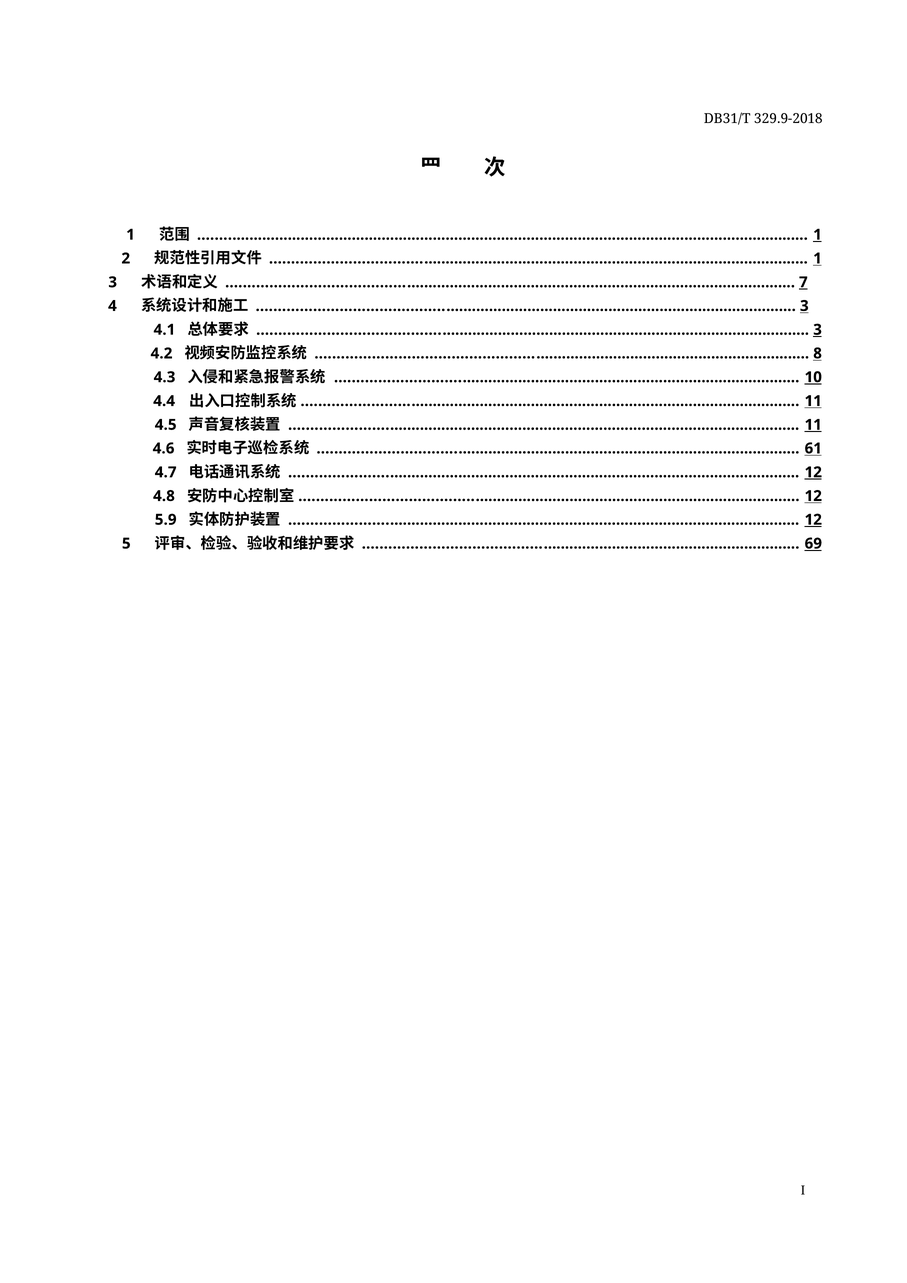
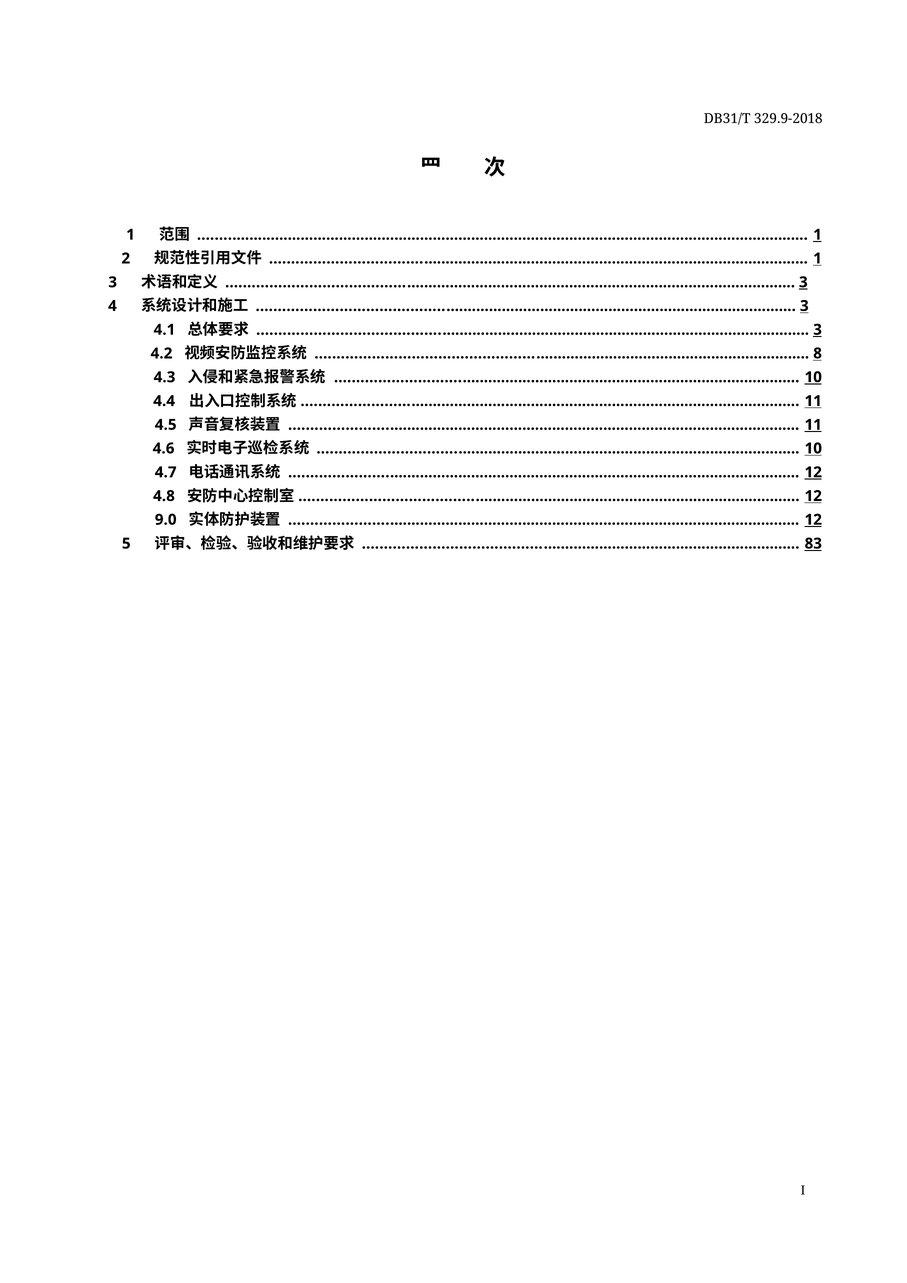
7 at (803, 282): 7 -> 3
61 at (813, 449): 61 -> 10
5.9: 5.9 -> 9.0
69: 69 -> 83
